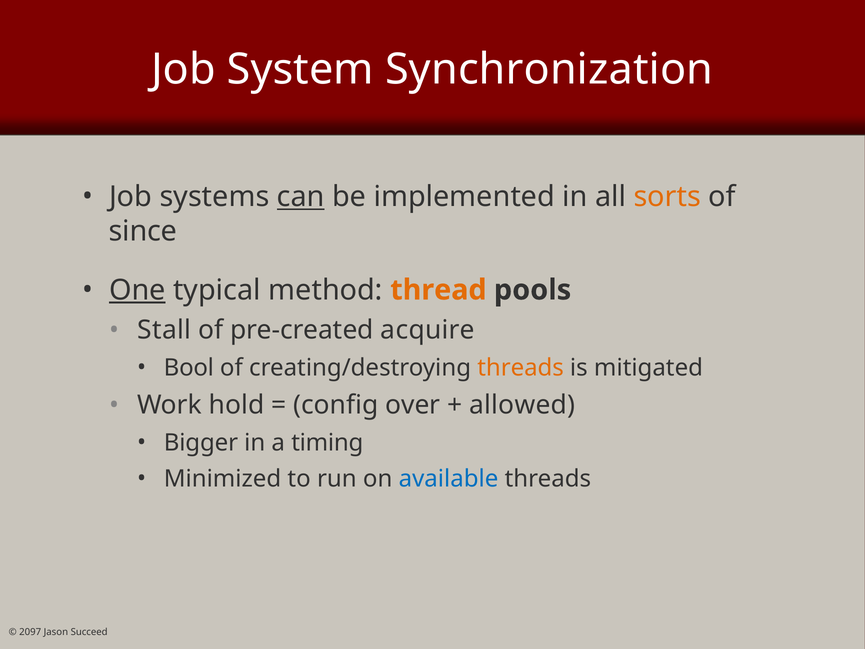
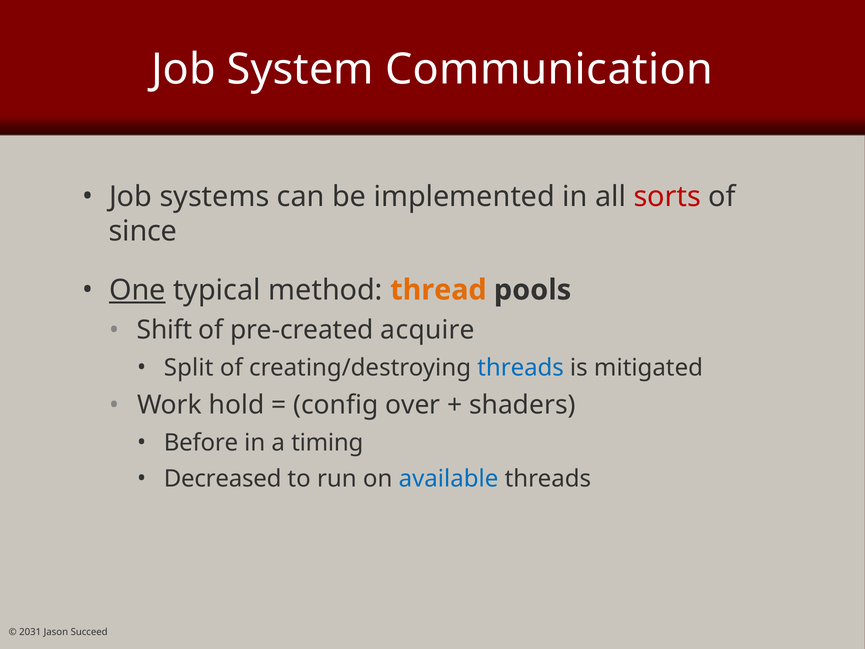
Synchronization: Synchronization -> Communication
can underline: present -> none
sorts colour: orange -> red
Stall: Stall -> Shift
Bool: Bool -> Split
threads at (521, 367) colour: orange -> blue
allowed: allowed -> shaders
Bigger: Bigger -> Before
Minimized: Minimized -> Decreased
2097: 2097 -> 2031
